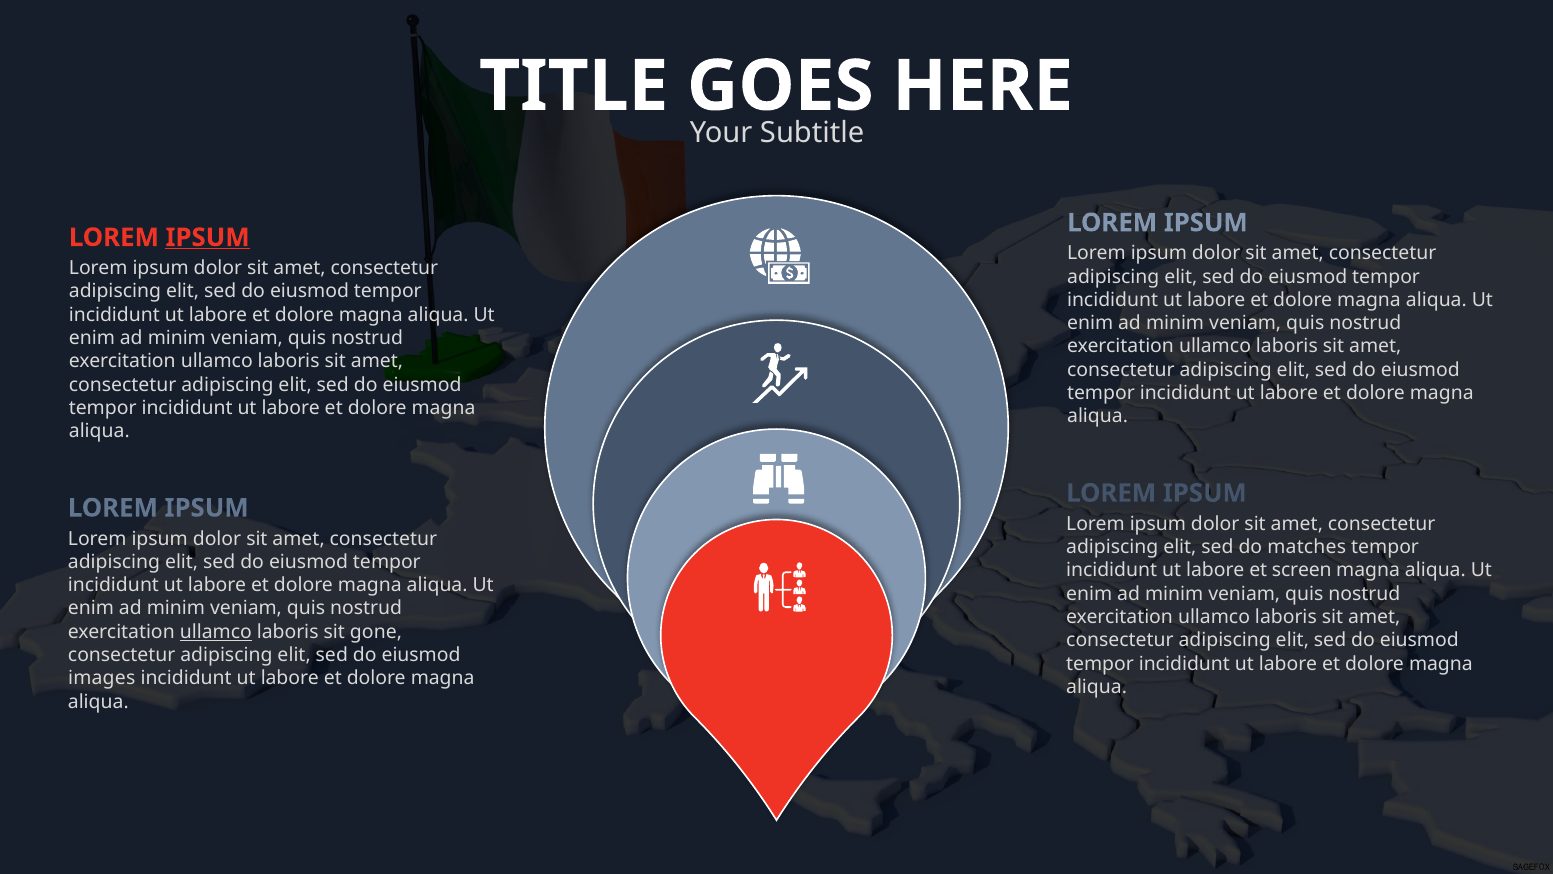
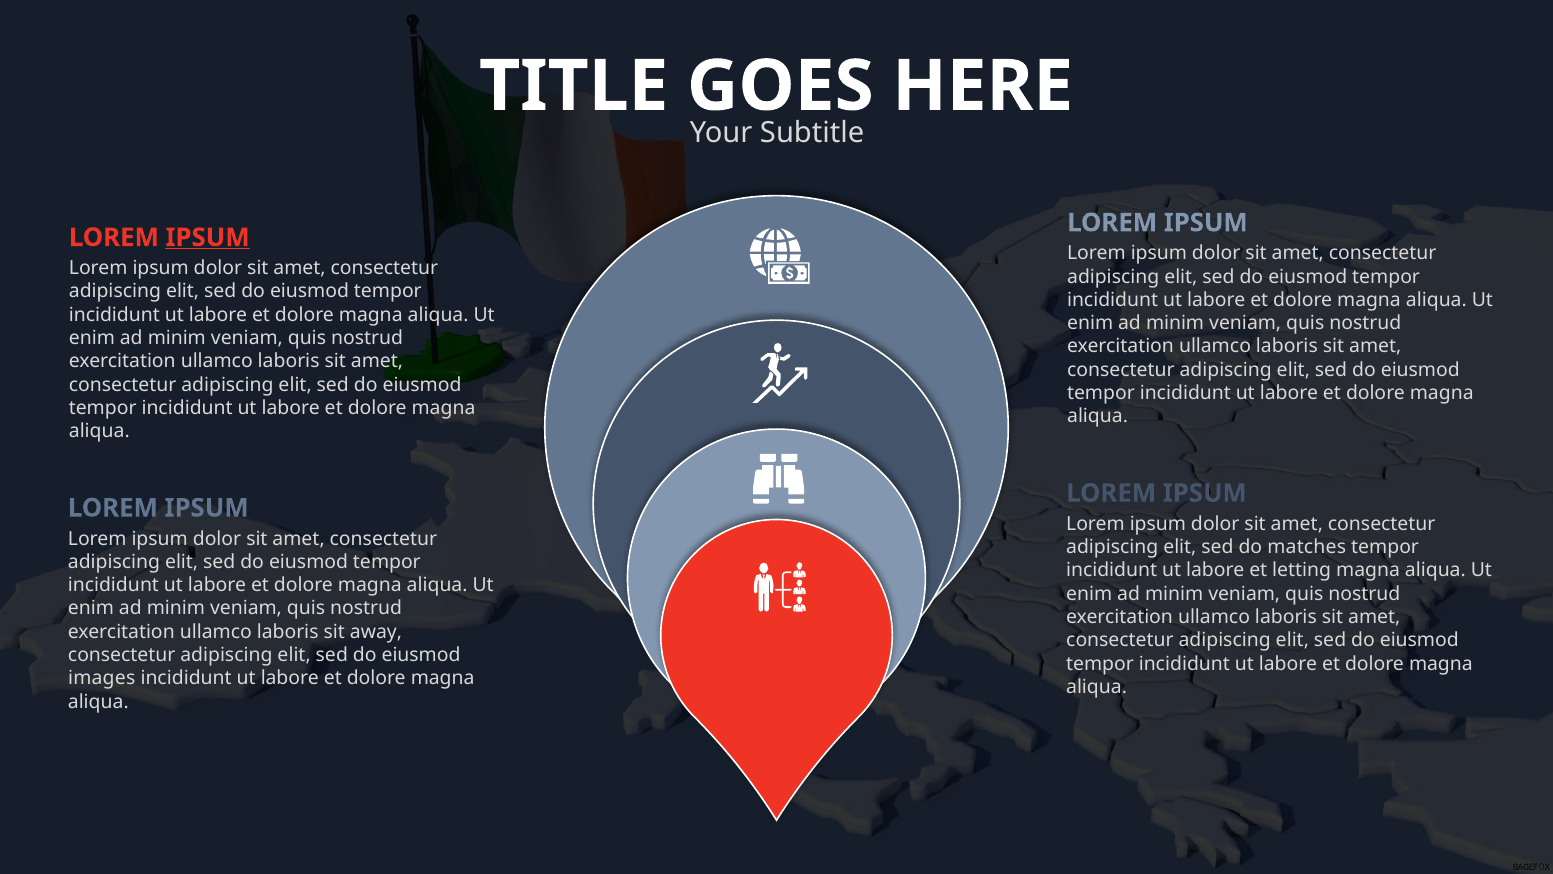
screen: screen -> letting
ullamco at (216, 632) underline: present -> none
gone: gone -> away
